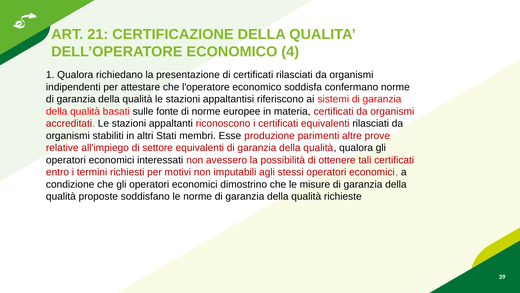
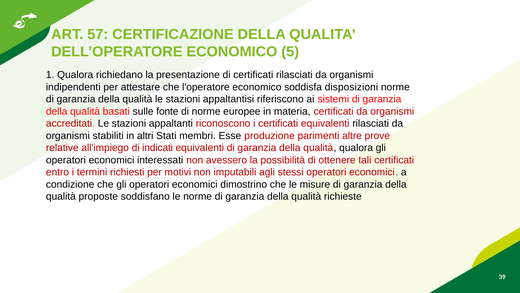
21: 21 -> 57
4: 4 -> 5
confermano: confermano -> disposizioni
settore: settore -> indicati
